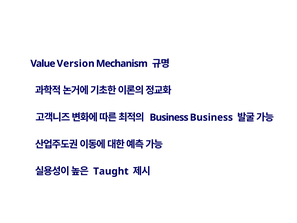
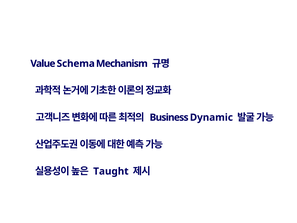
Version: Version -> Schema
Business Business: Business -> Dynamic
